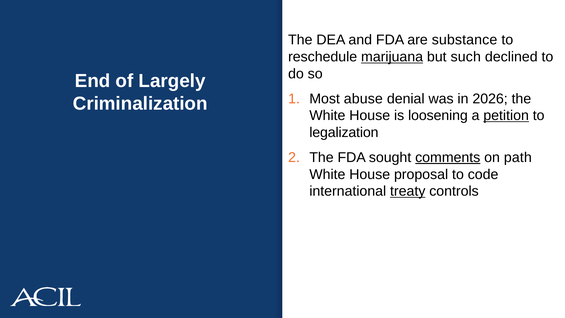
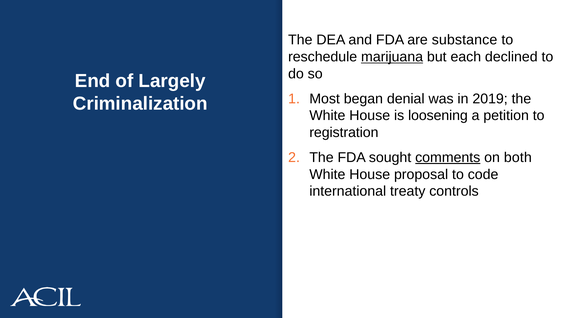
such: such -> each
abuse: abuse -> began
2026: 2026 -> 2019
petition underline: present -> none
legalization: legalization -> registration
path: path -> both
treaty underline: present -> none
